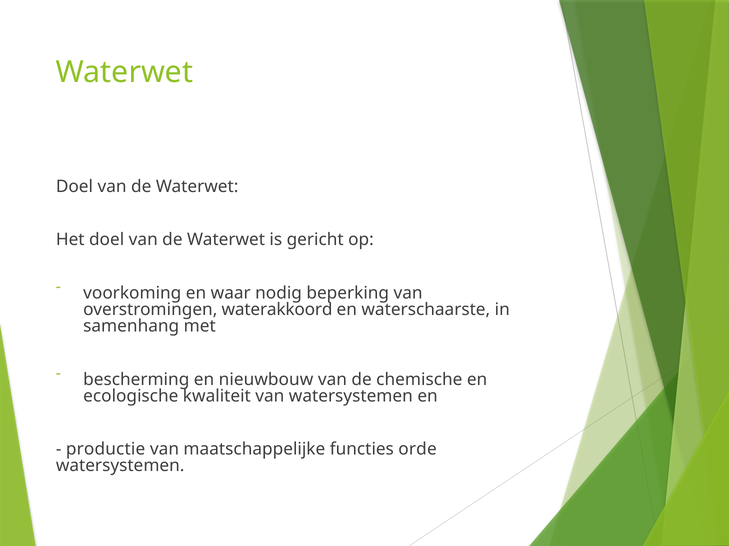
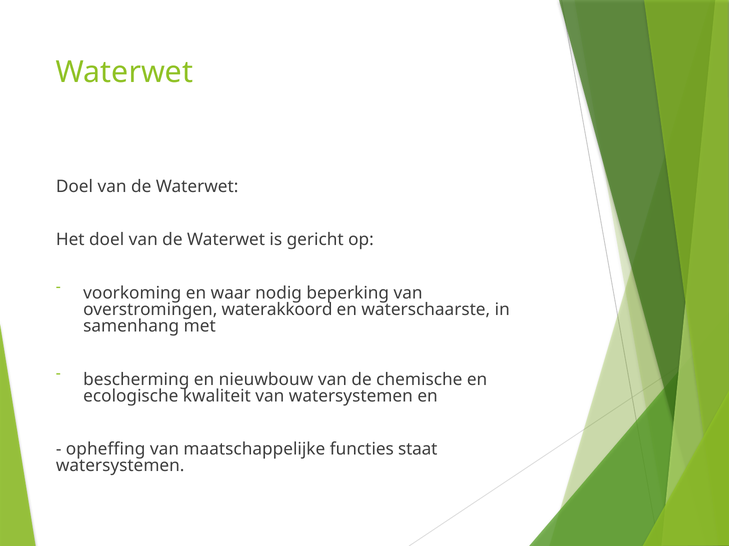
productie: productie -> opheffing
orde: orde -> staat
